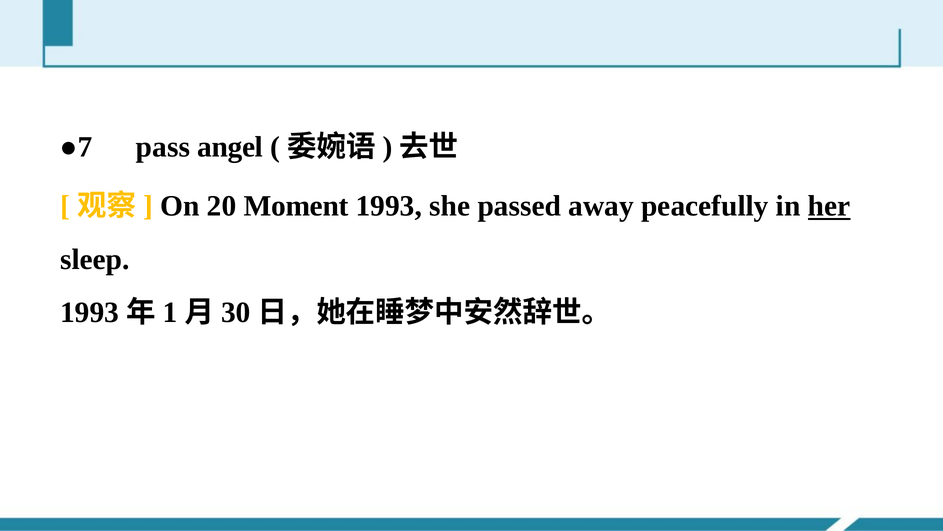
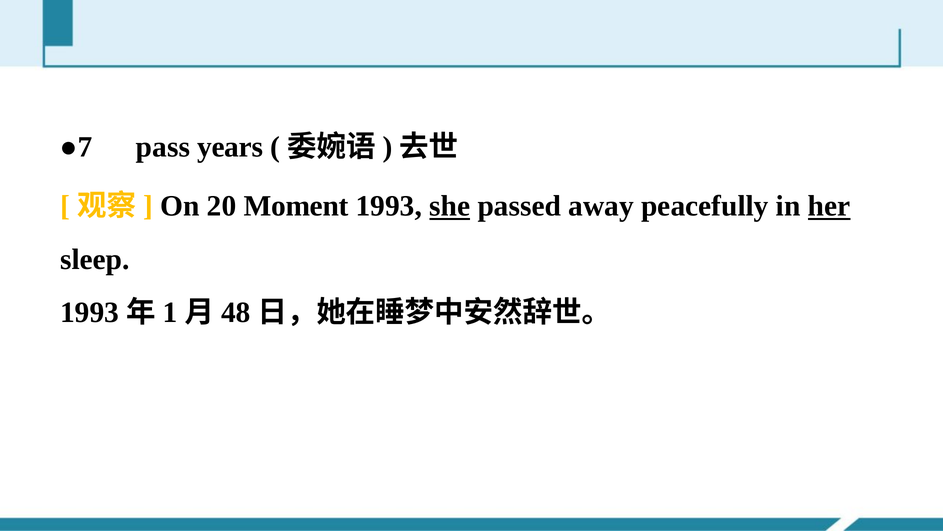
angel: angel -> years
she underline: none -> present
30: 30 -> 48
